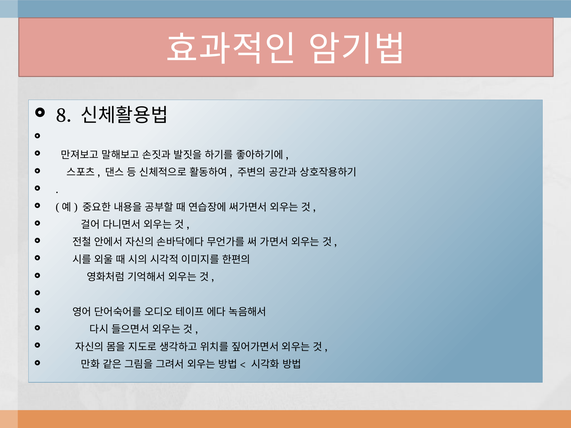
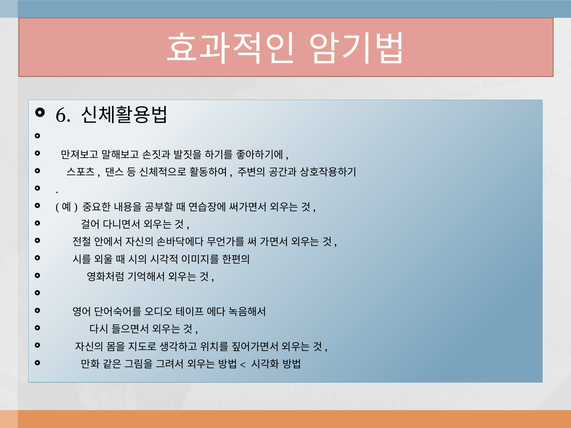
8: 8 -> 6
